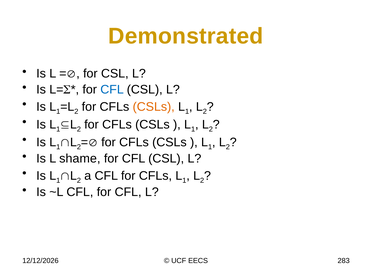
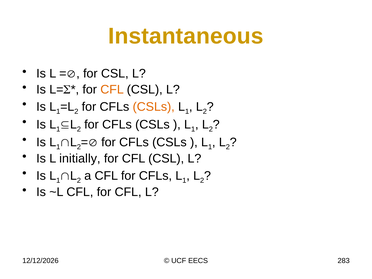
Demonstrated: Demonstrated -> Instantaneous
CFL at (112, 89) colour: blue -> orange
shame: shame -> initially
